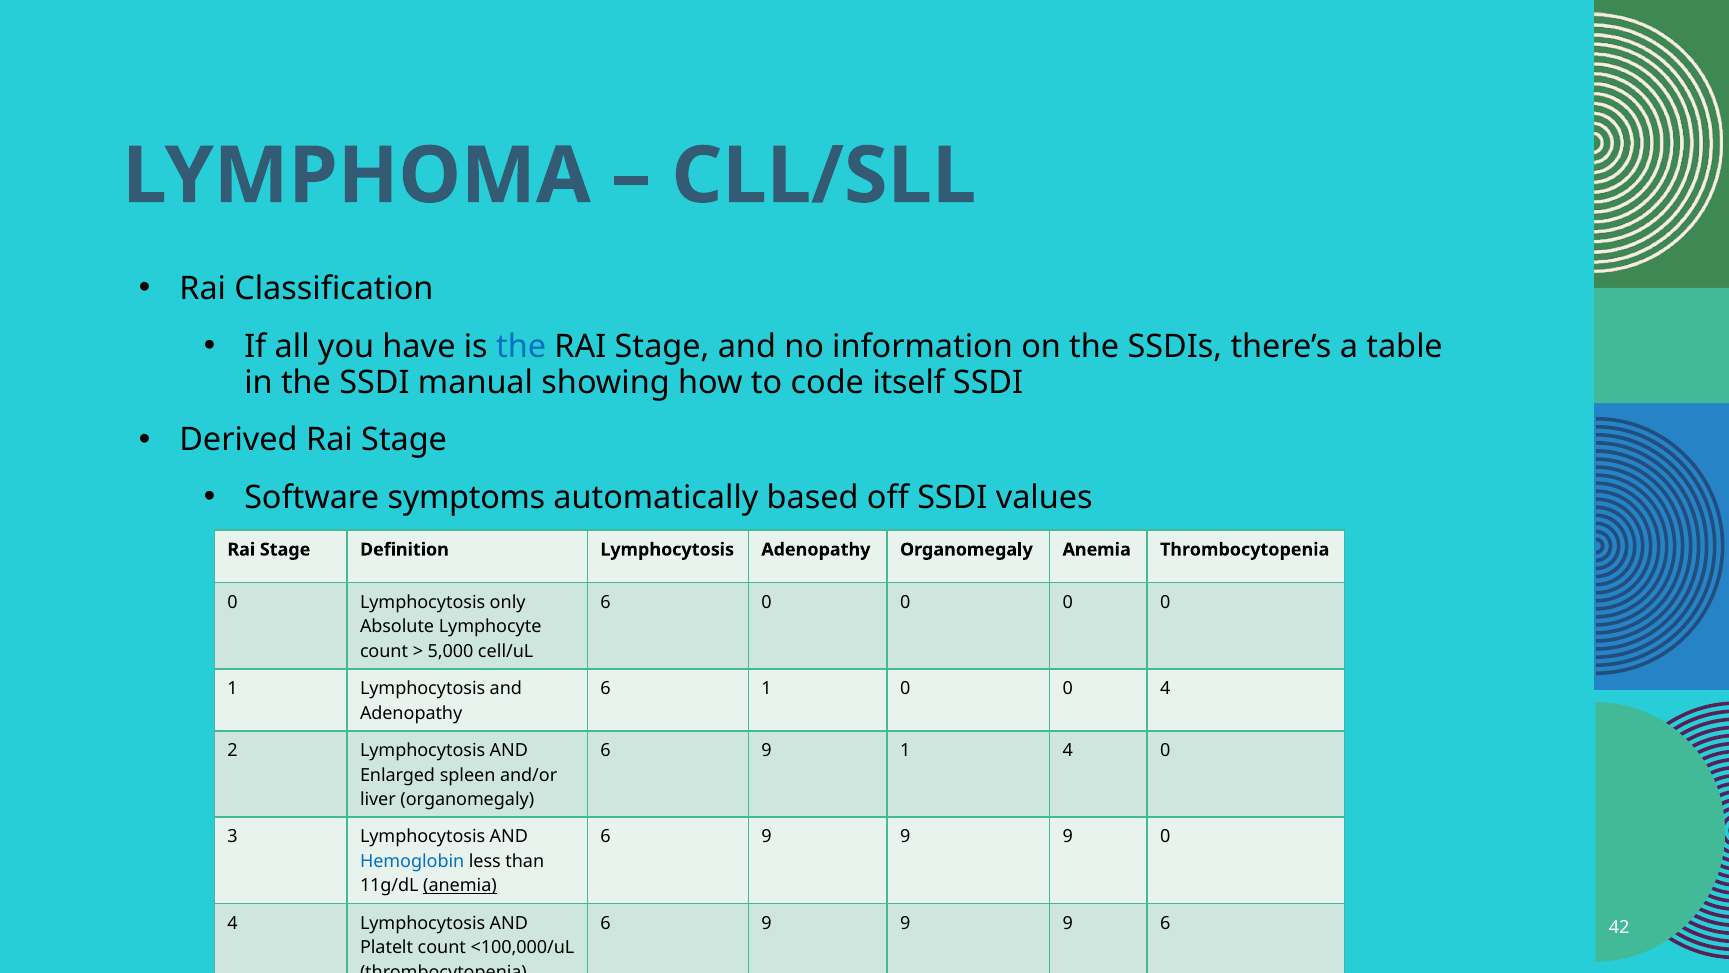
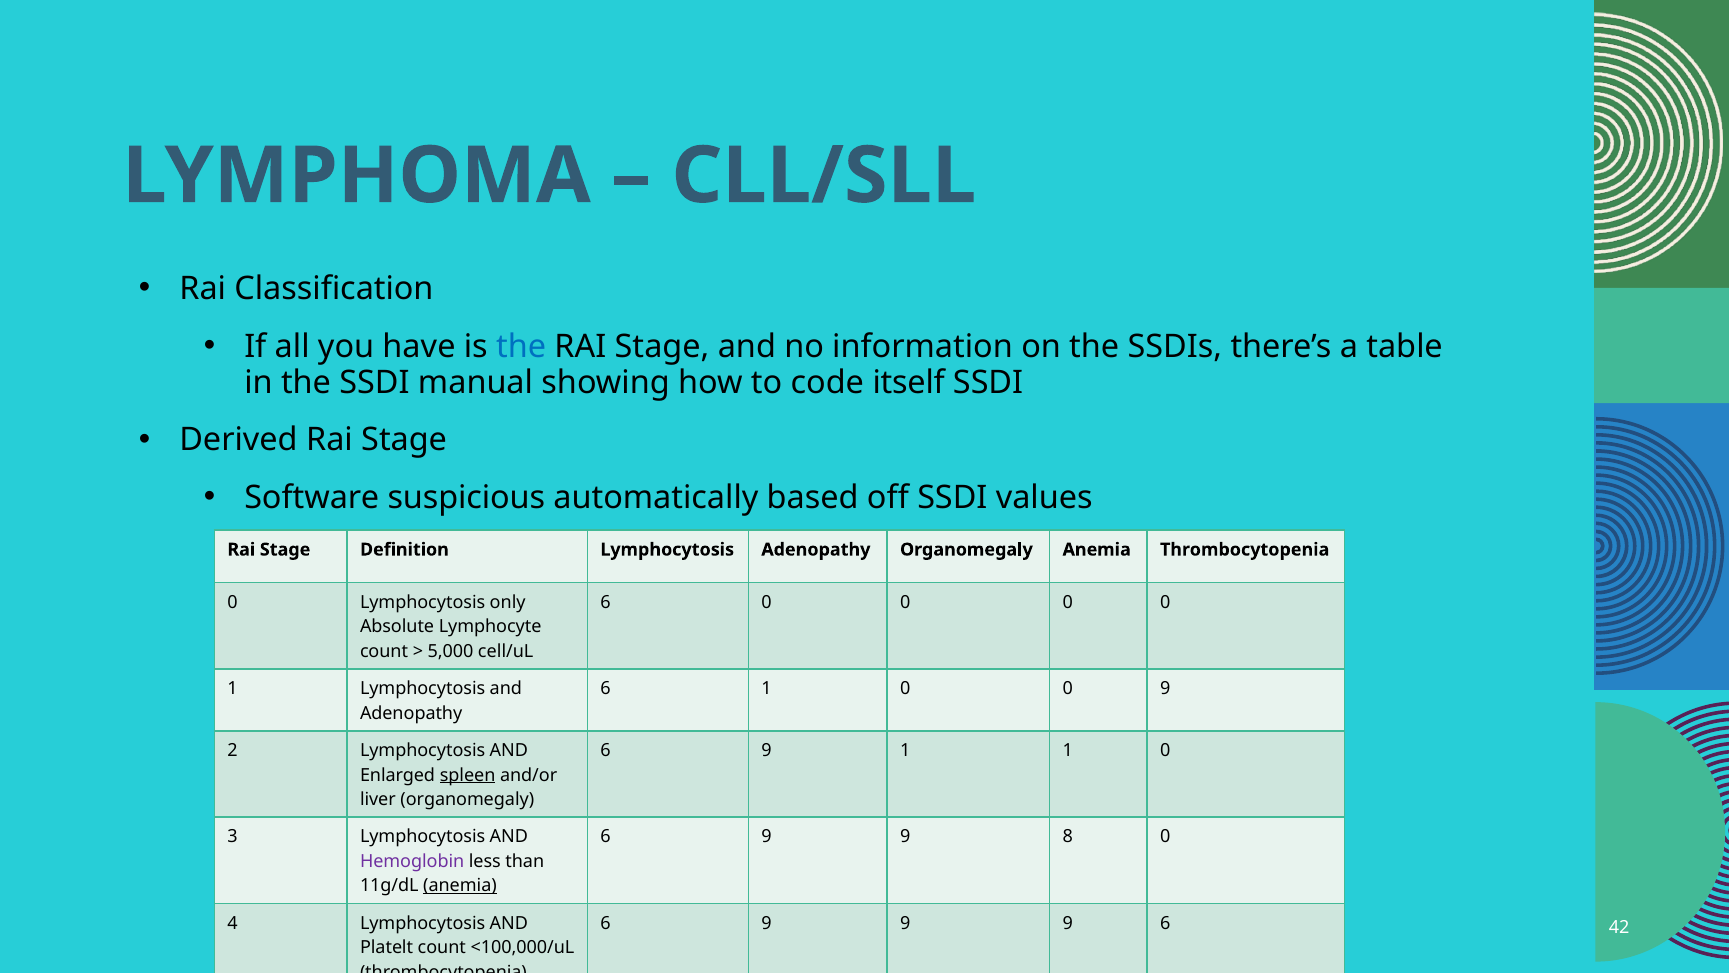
symptoms: symptoms -> suspicious
0 0 4: 4 -> 9
1 4: 4 -> 1
spleen underline: none -> present
9 at (1068, 837): 9 -> 8
Hemoglobin colour: blue -> purple
